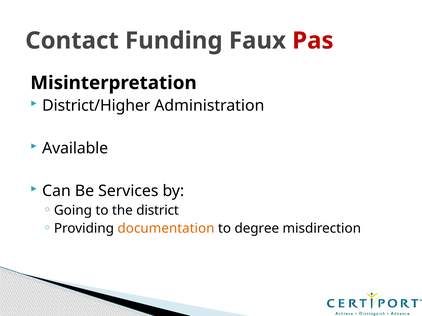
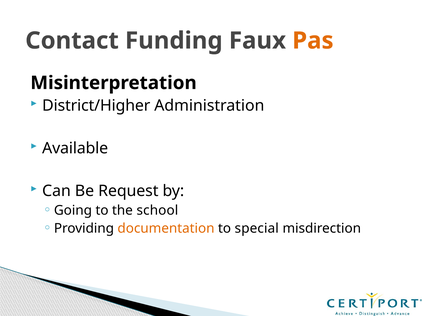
Pas colour: red -> orange
Services: Services -> Request
district: district -> school
degree: degree -> special
